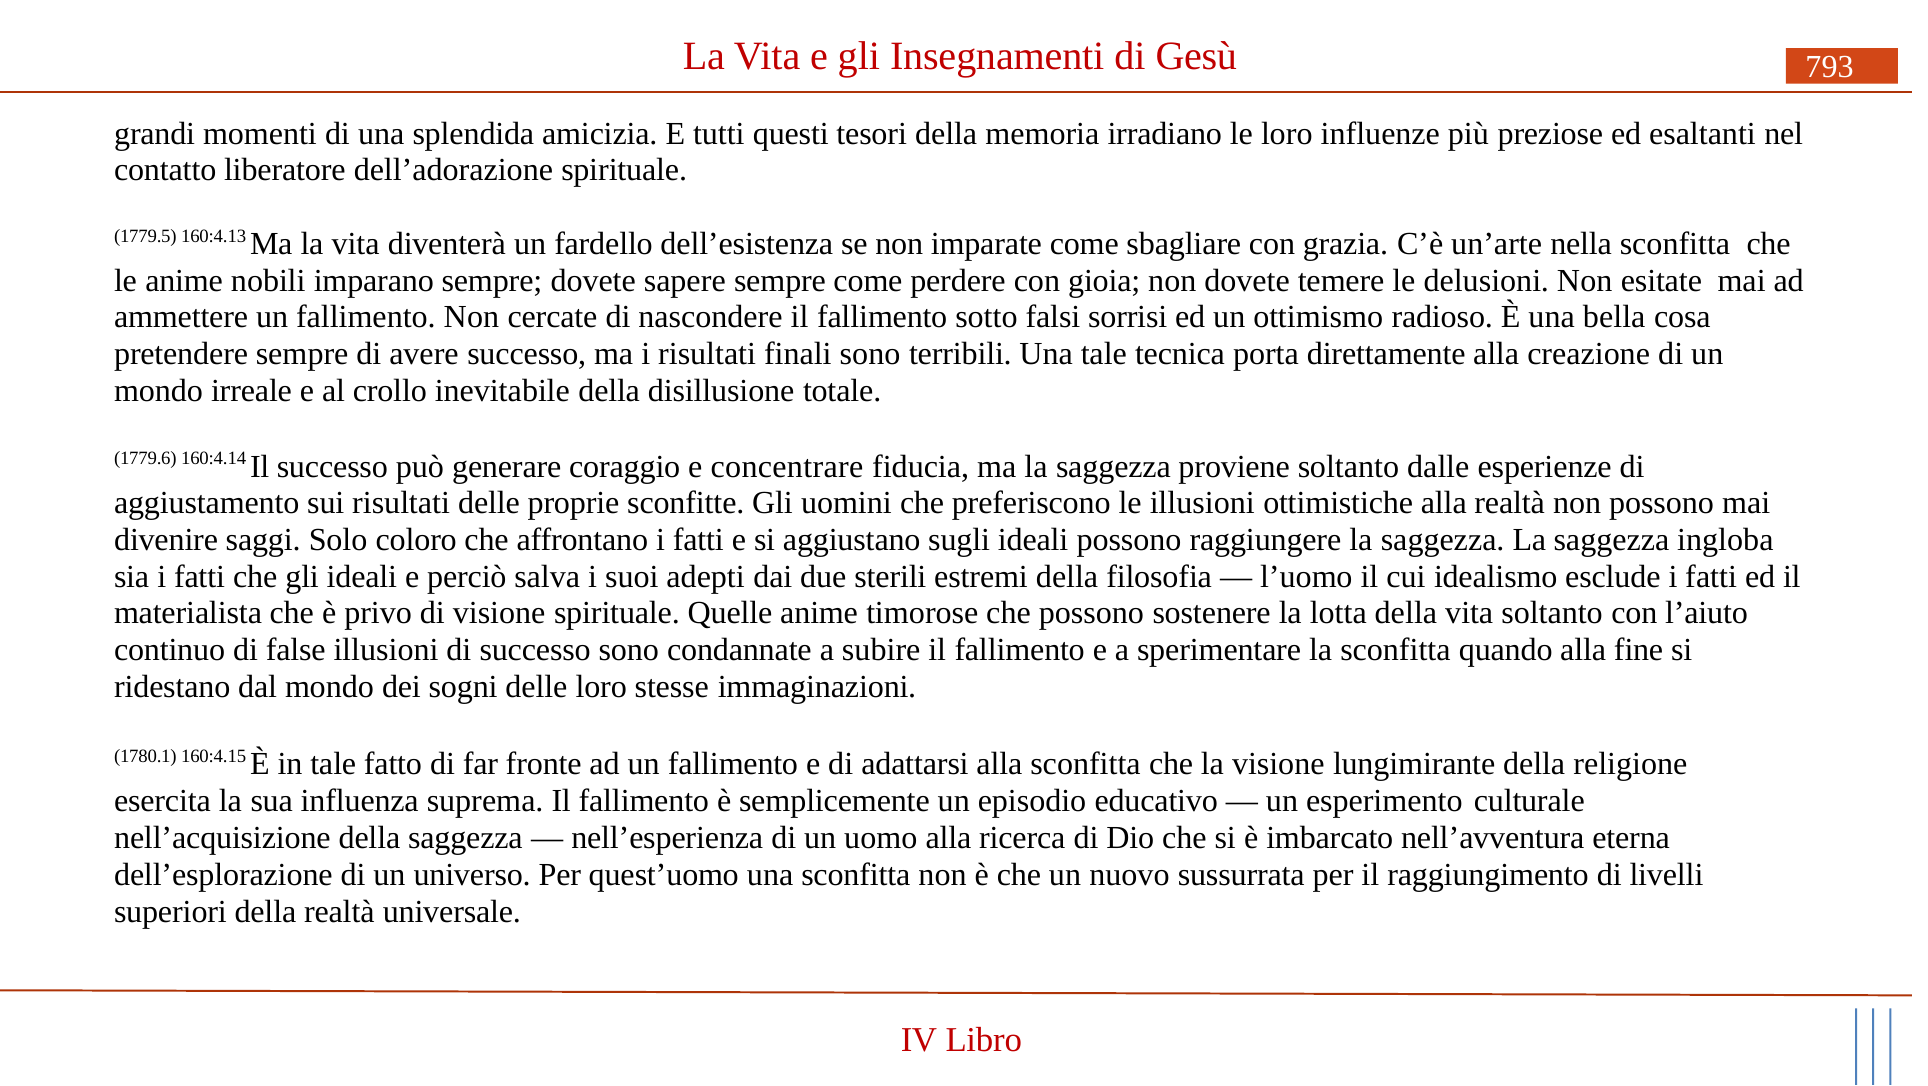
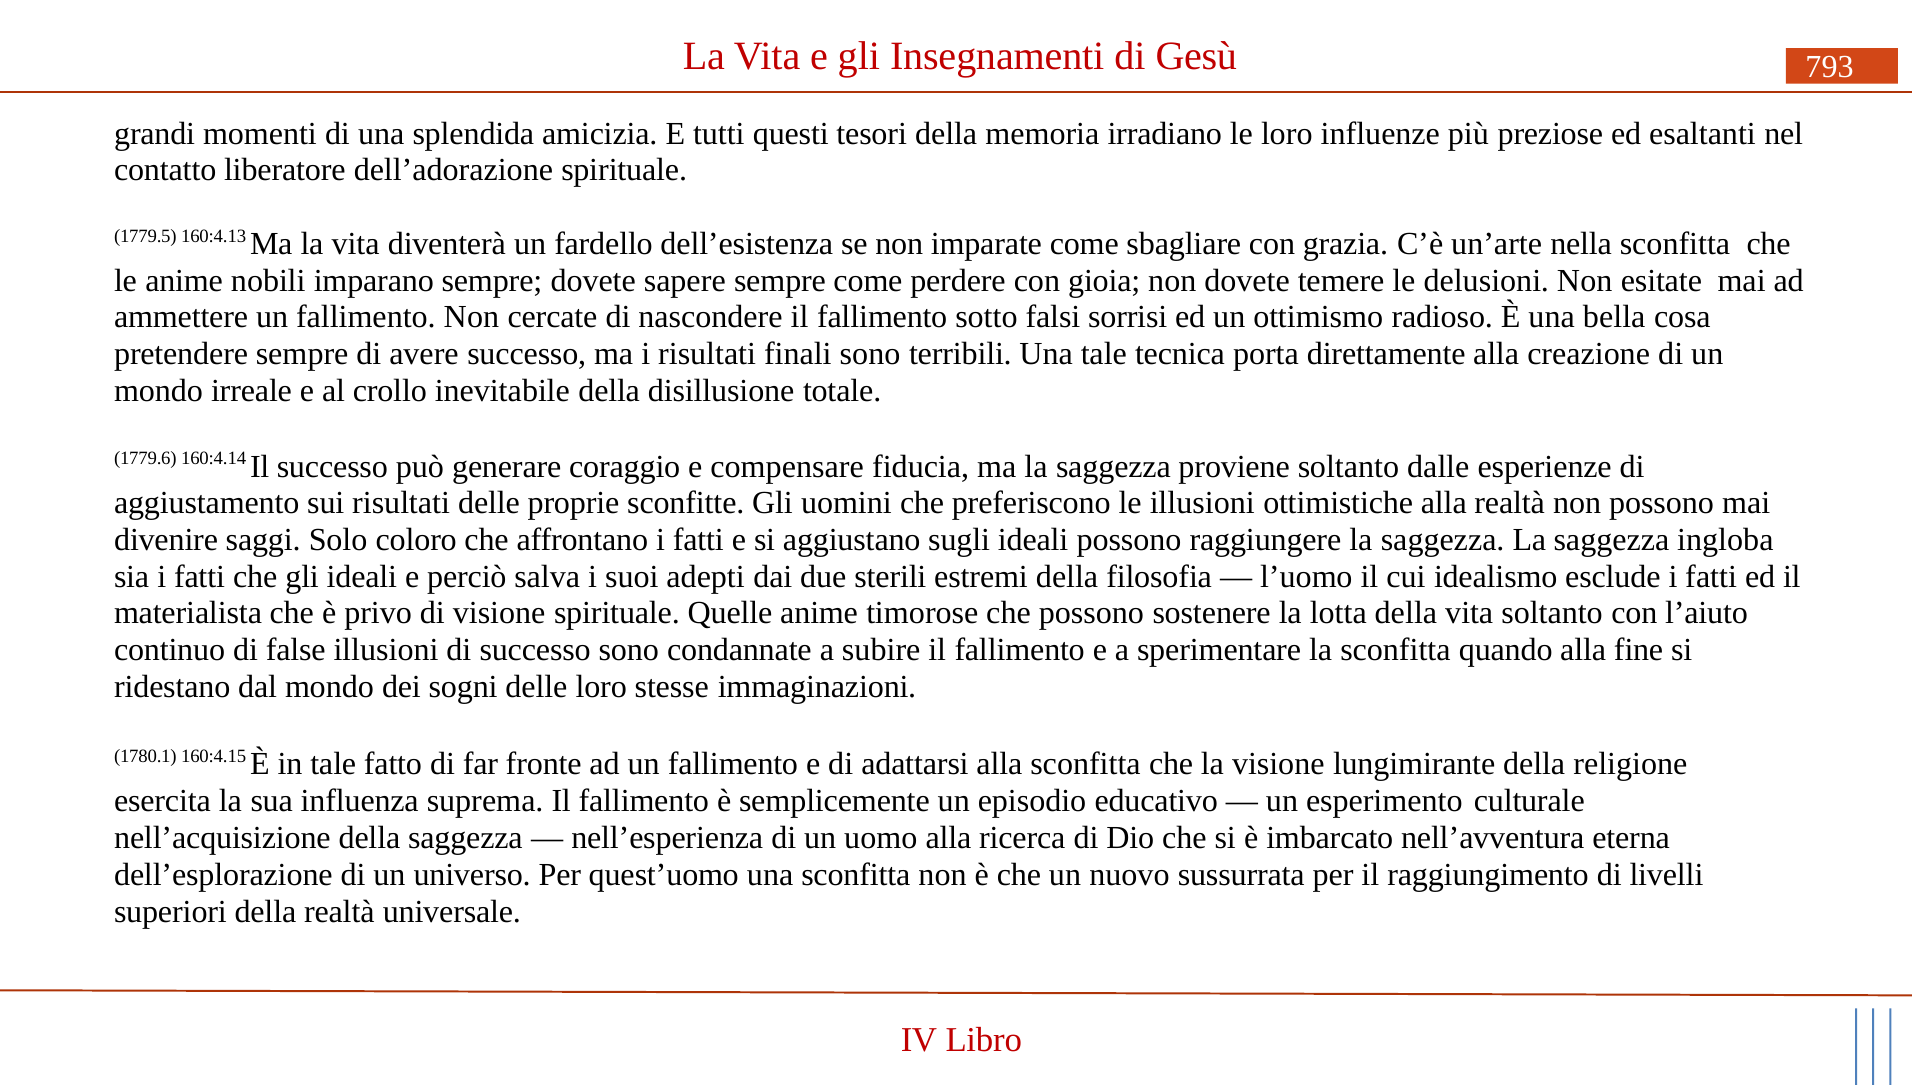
concentrare: concentrare -> compensare
